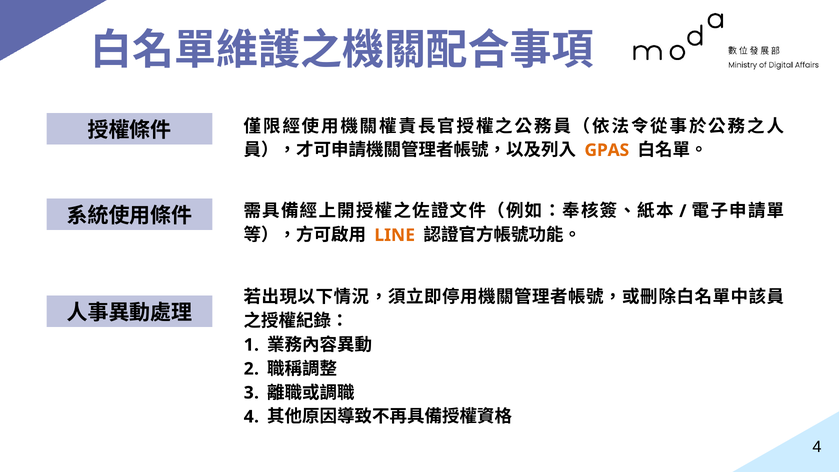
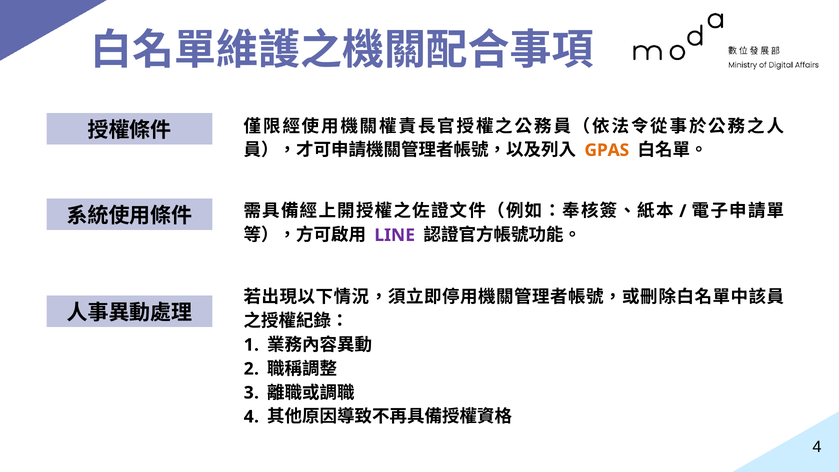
LINE colour: orange -> purple
